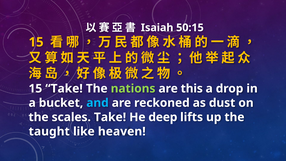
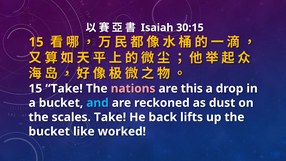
50:15: 50:15 -> 30:15
nations colour: light green -> pink
deep: deep -> back
taught at (49, 131): taught -> bucket
heaven: heaven -> worked
